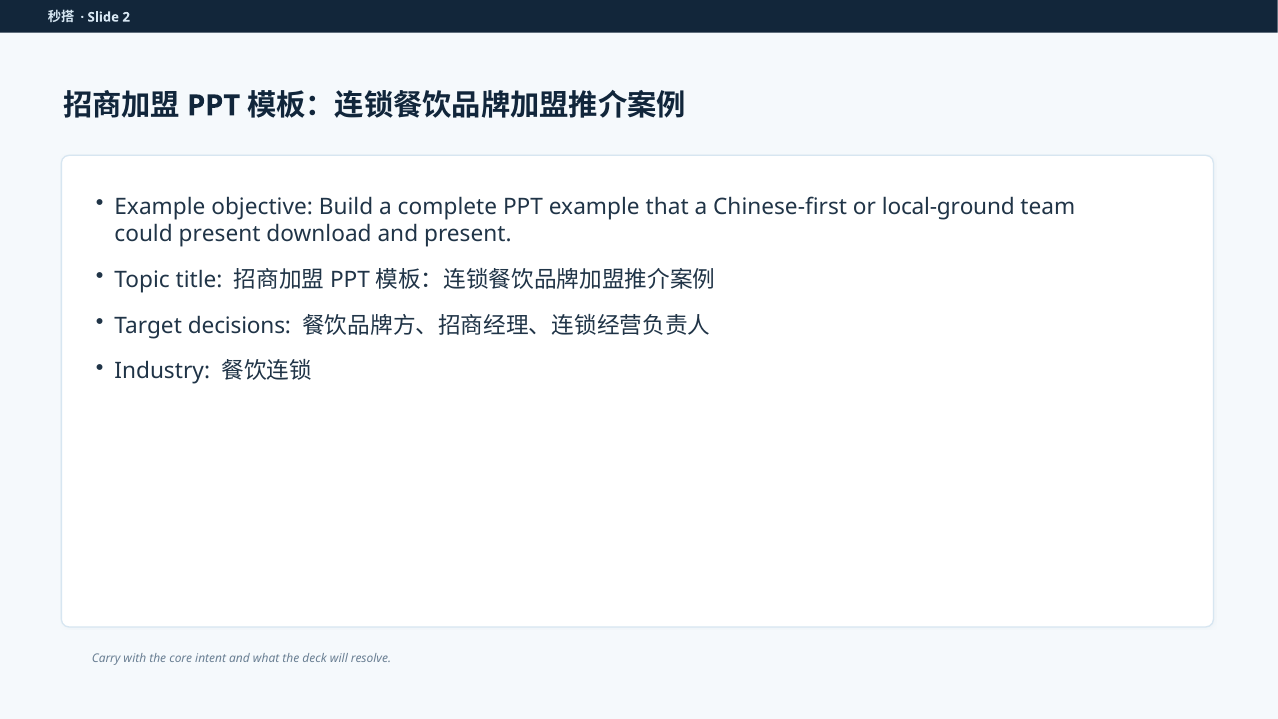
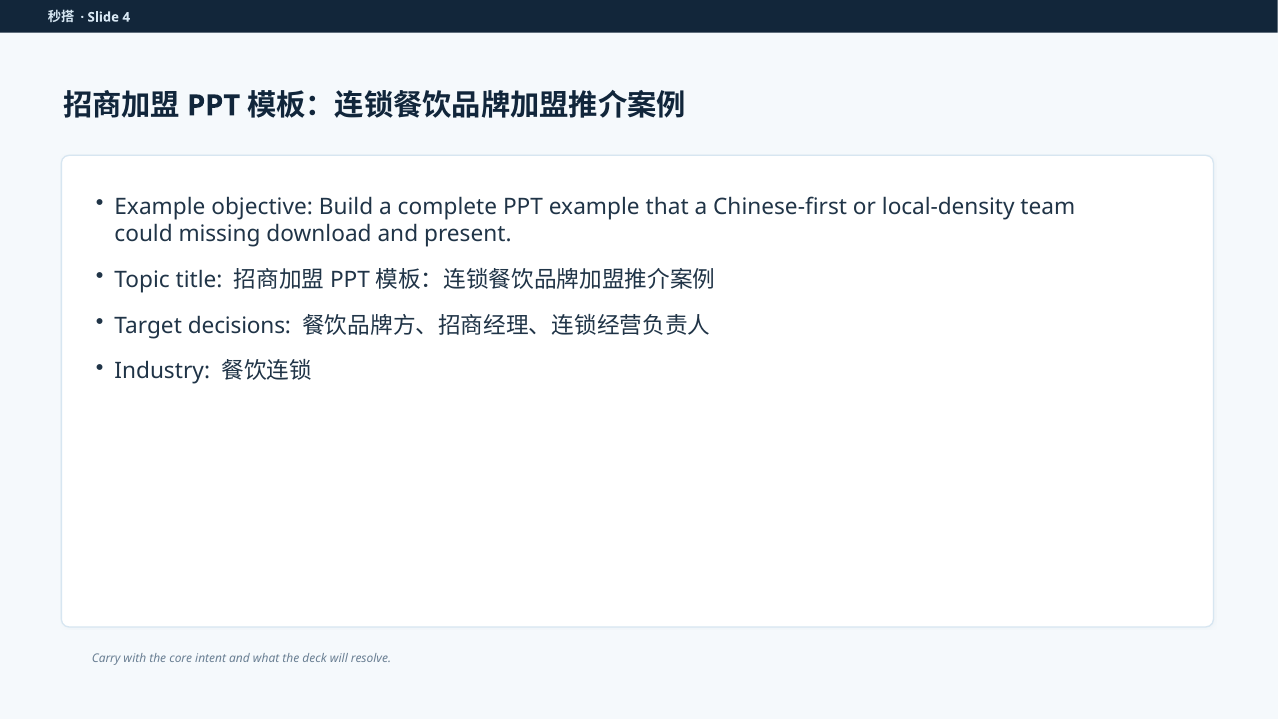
2: 2 -> 4
local-ground: local-ground -> local-density
could present: present -> missing
